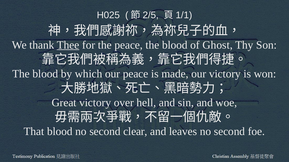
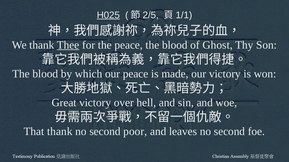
H025 underline: none -> present
That blood: blood -> thank
clear: clear -> poor
